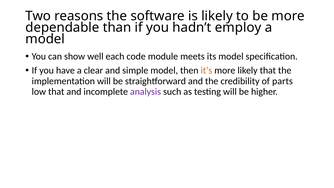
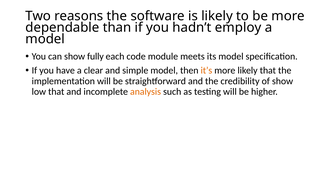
well: well -> fully
of parts: parts -> show
analysis colour: purple -> orange
